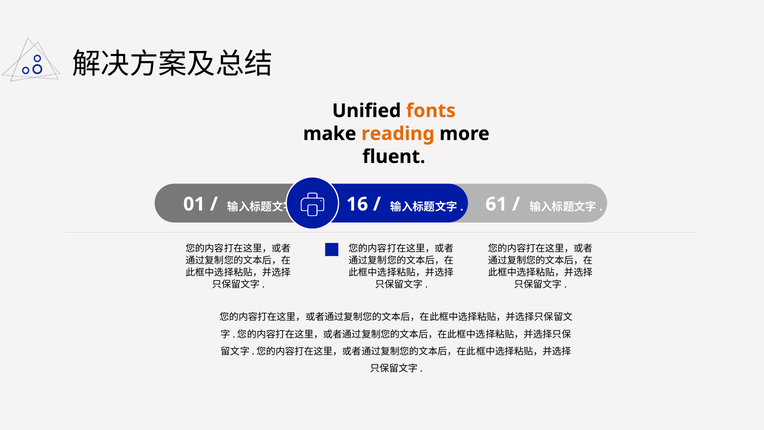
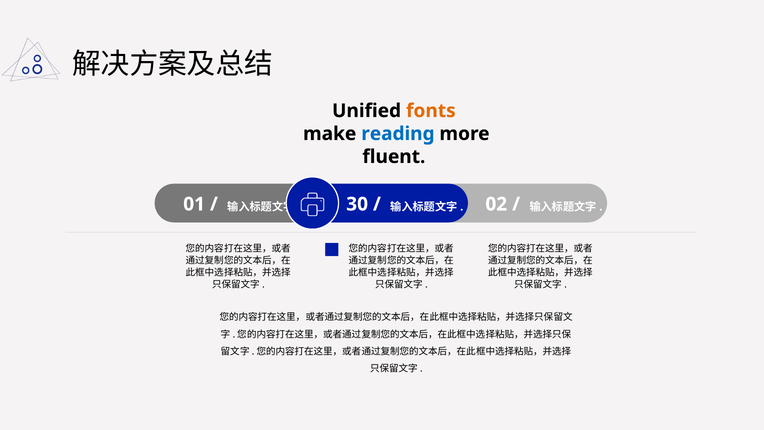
reading colour: orange -> blue
16: 16 -> 30
61: 61 -> 02
